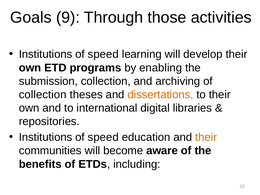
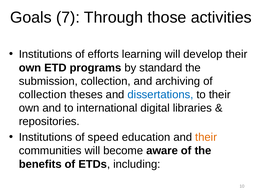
9: 9 -> 7
speed at (103, 54): speed -> efforts
enabling: enabling -> standard
dissertations colour: orange -> blue
